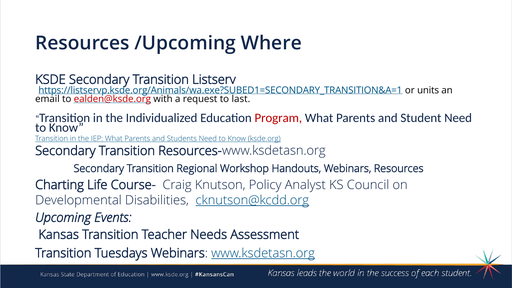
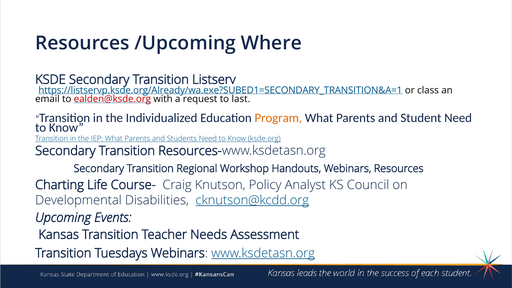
https://listservp.ksde.org/Animals/wa.exe?SUBED1=SECONDARY_TRANSITION&A=1: https://listservp.ksde.org/Animals/wa.exe?SUBED1=SECONDARY_TRANSITION&A=1 -> https://listservp.ksde.org/Already/wa.exe?SUBED1=SECONDARY_TRANSITION&A=1
units: units -> class
Program colour: red -> orange
